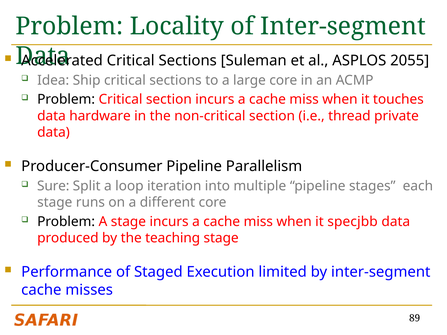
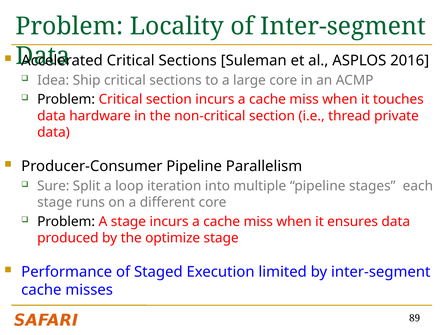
2055: 2055 -> 2016
specjbb: specjbb -> ensures
teaching: teaching -> optimize
